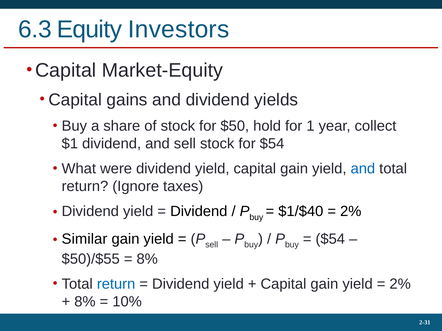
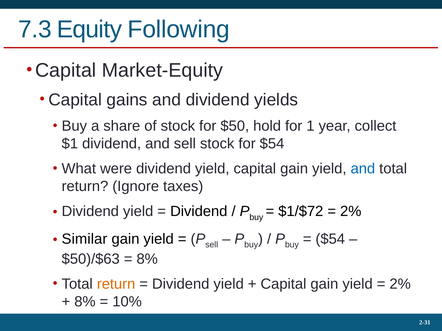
6.3: 6.3 -> 7.3
Investors: Investors -> Following
$1/$40: $1/$40 -> $1/$72
$50)/$55: $50)/$55 -> $50)/$63
return at (116, 284) colour: blue -> orange
